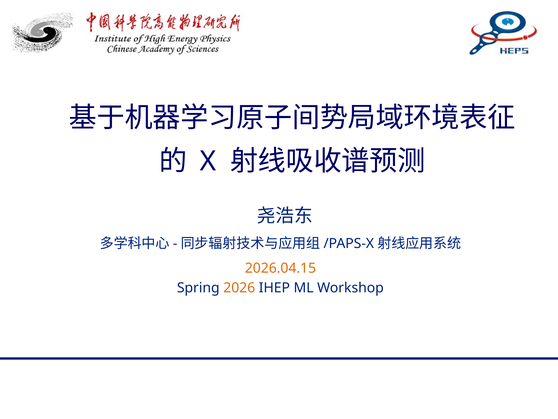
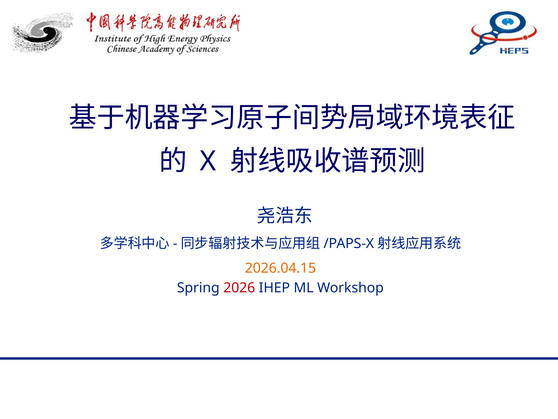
2026 colour: orange -> red
